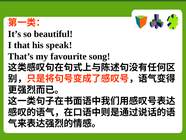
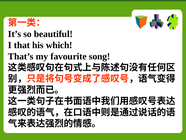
speak: speak -> which
